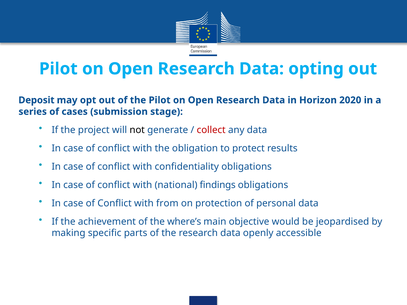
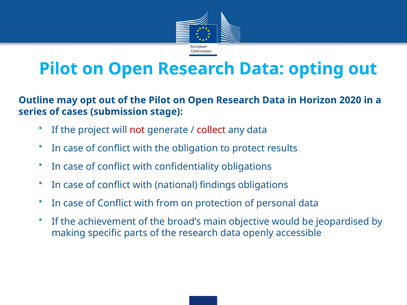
Deposit: Deposit -> Outline
not colour: black -> red
where’s: where’s -> broad’s
